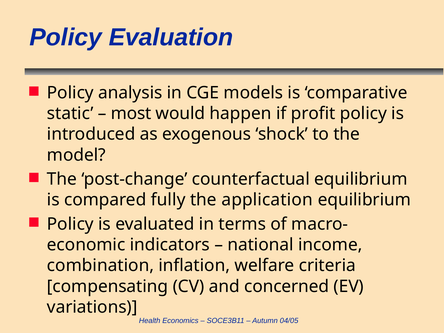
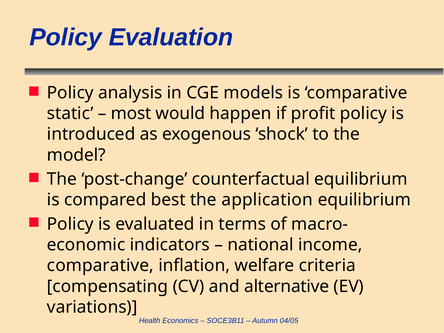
fully: fully -> best
combination at (100, 266): combination -> comparative
concerned: concerned -> alternative
